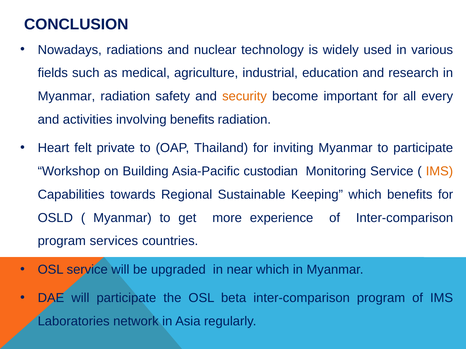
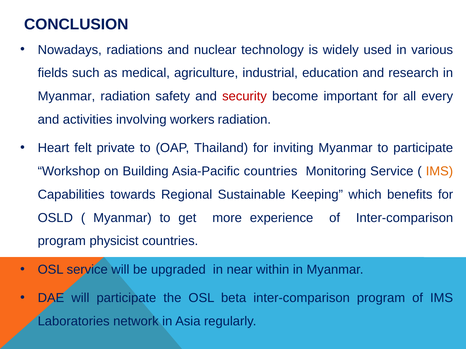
security colour: orange -> red
involving benefits: benefits -> workers
Asia-Pacific custodian: custodian -> countries
services: services -> physicist
near which: which -> within
